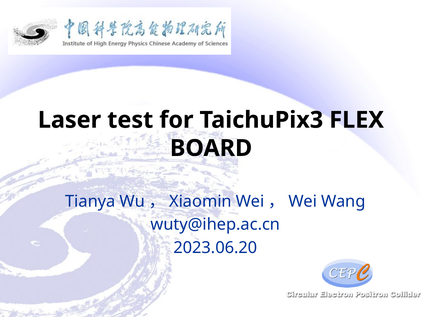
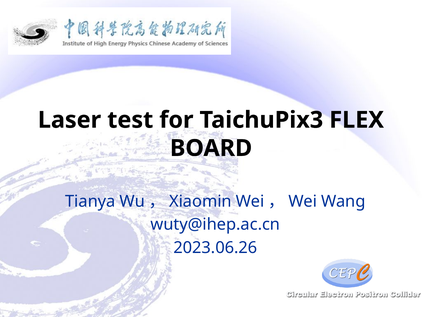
2023.06.20: 2023.06.20 -> 2023.06.26
